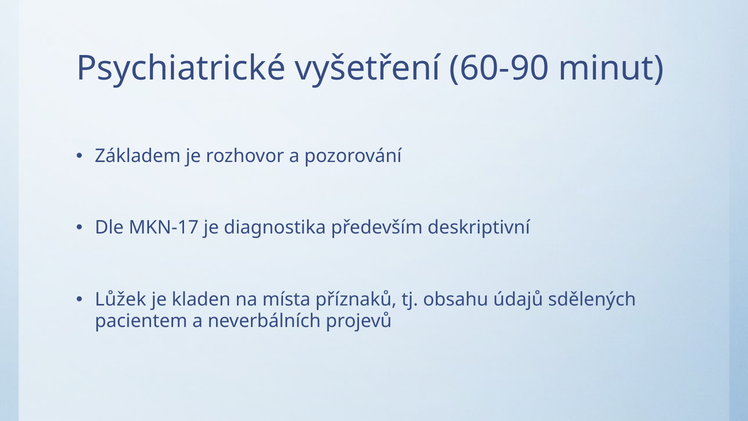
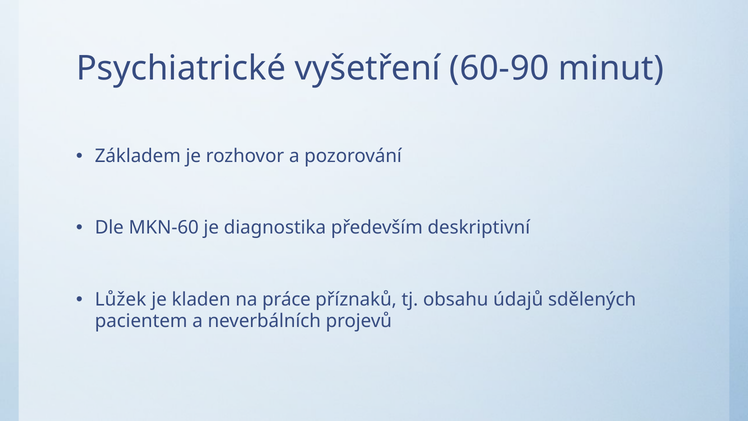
MKN-17: MKN-17 -> MKN-60
místa: místa -> práce
